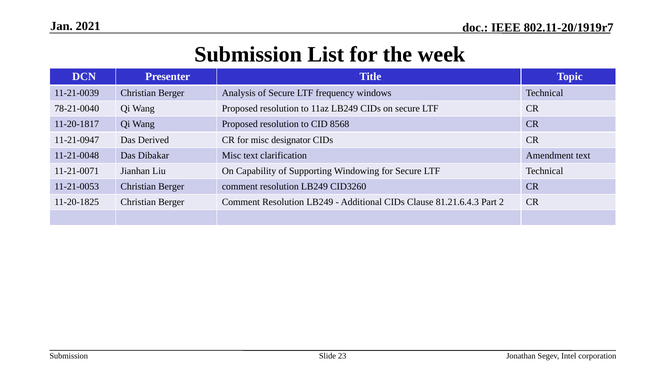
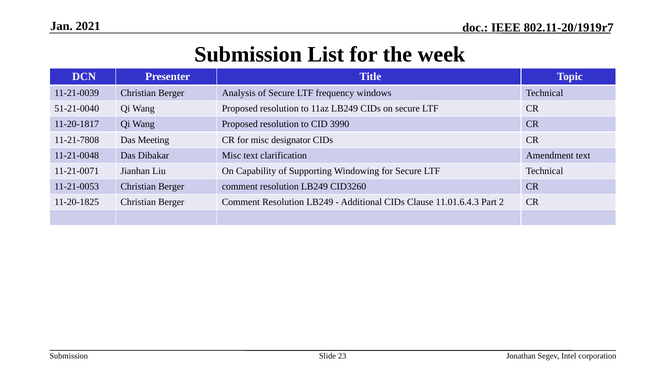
78-21-0040: 78-21-0040 -> 51-21-0040
8568: 8568 -> 3990
11-21-0947: 11-21-0947 -> 11-21-7808
Derived: Derived -> Meeting
81.21.6.4.3: 81.21.6.4.3 -> 11.01.6.4.3
